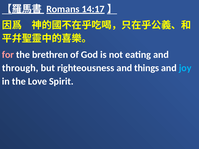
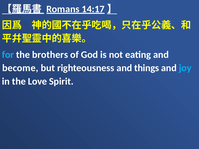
for colour: pink -> light blue
brethren: brethren -> brothers
through: through -> become
